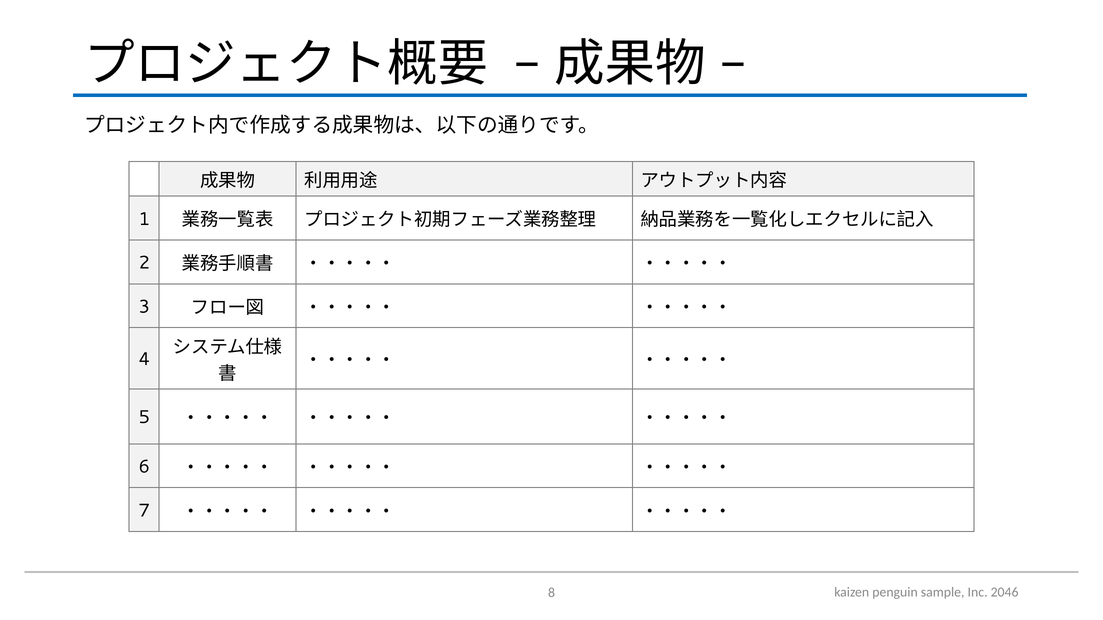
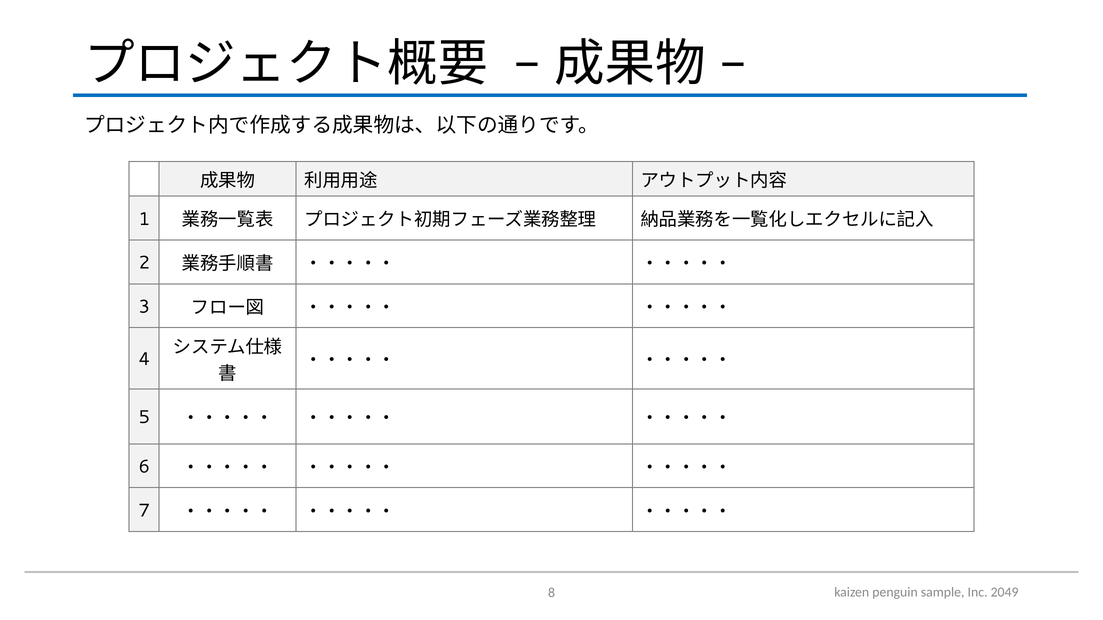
2046: 2046 -> 2049
